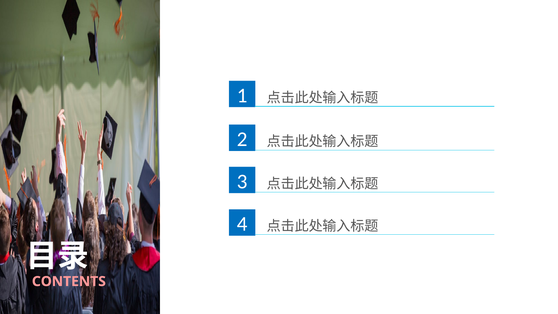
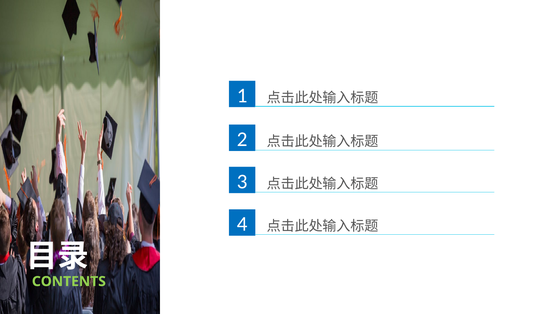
CONTENTS colour: pink -> light green
